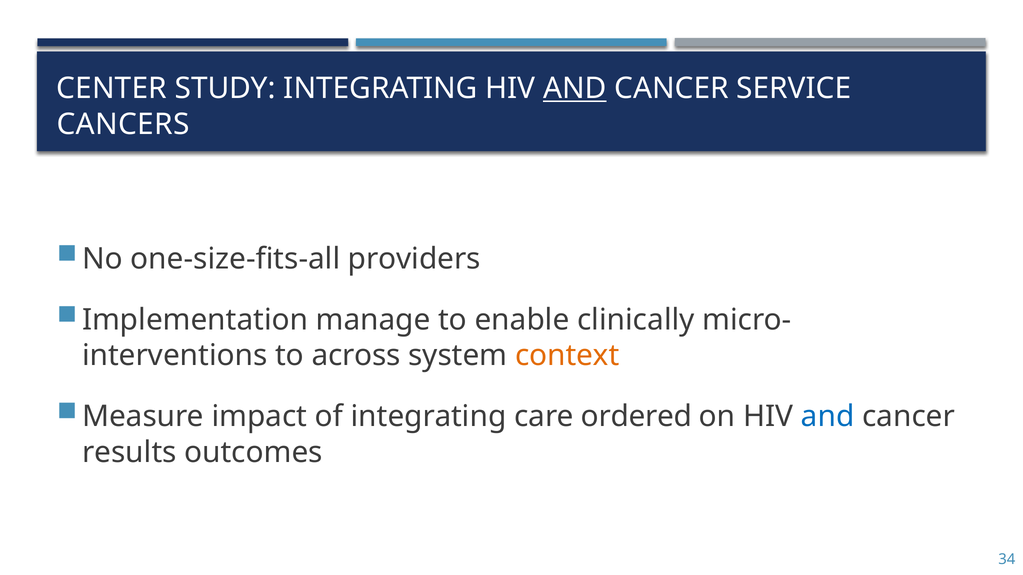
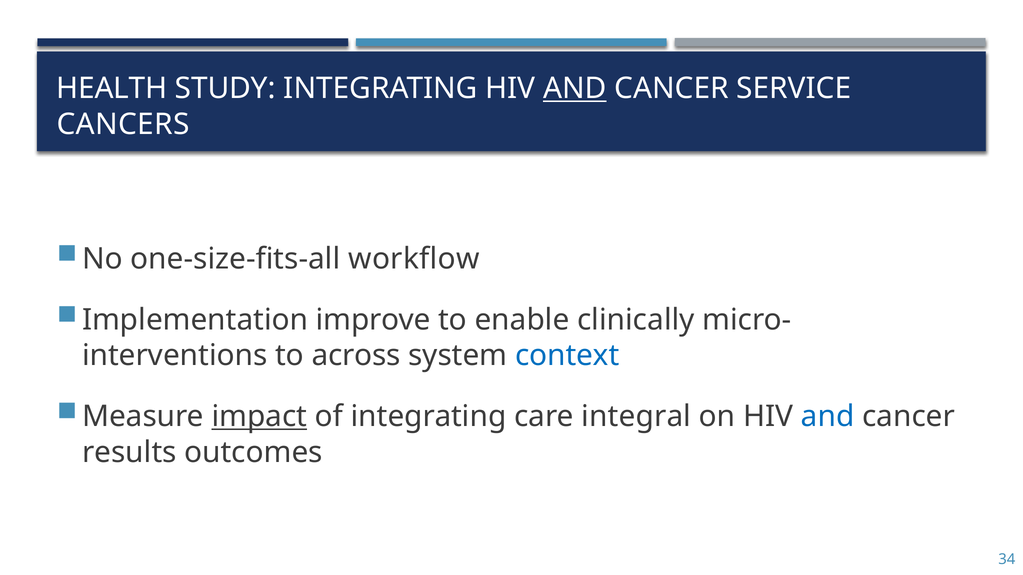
CENTER: CENTER -> HEALTH
providers: providers -> workflow
manage: manage -> improve
context colour: orange -> blue
impact underline: none -> present
ordered: ordered -> integral
